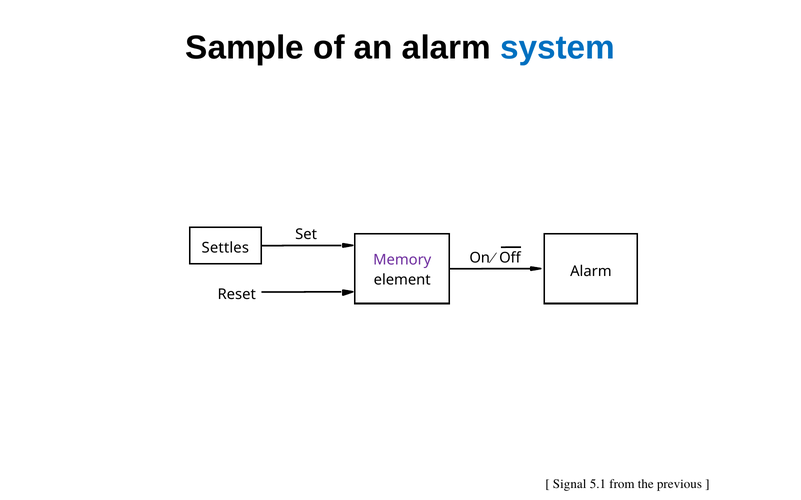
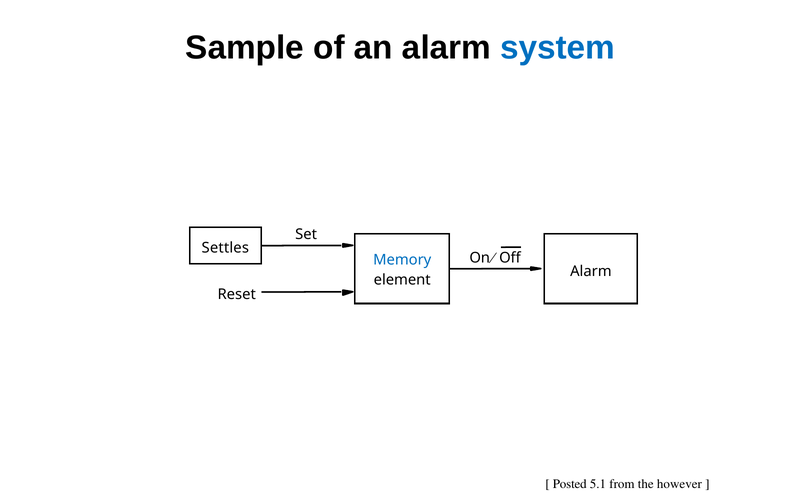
Memory colour: purple -> blue
Signal: Signal -> Posted
previous: previous -> however
